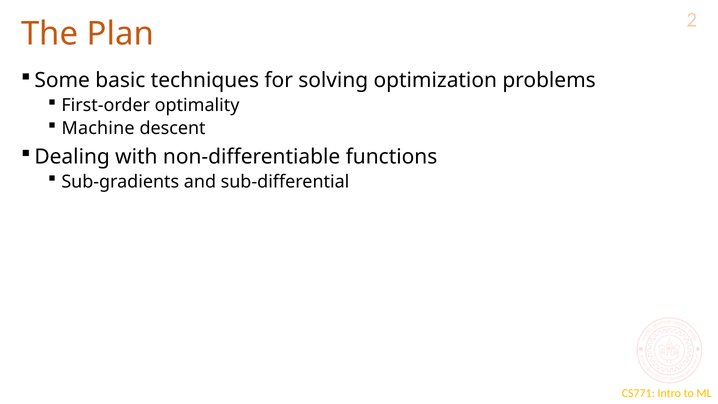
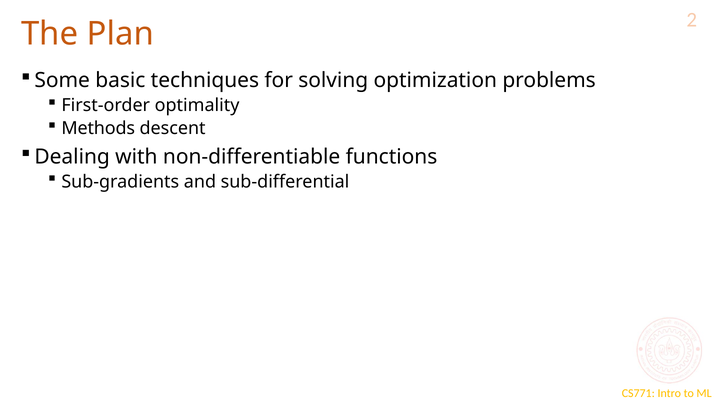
Machine: Machine -> Methods
